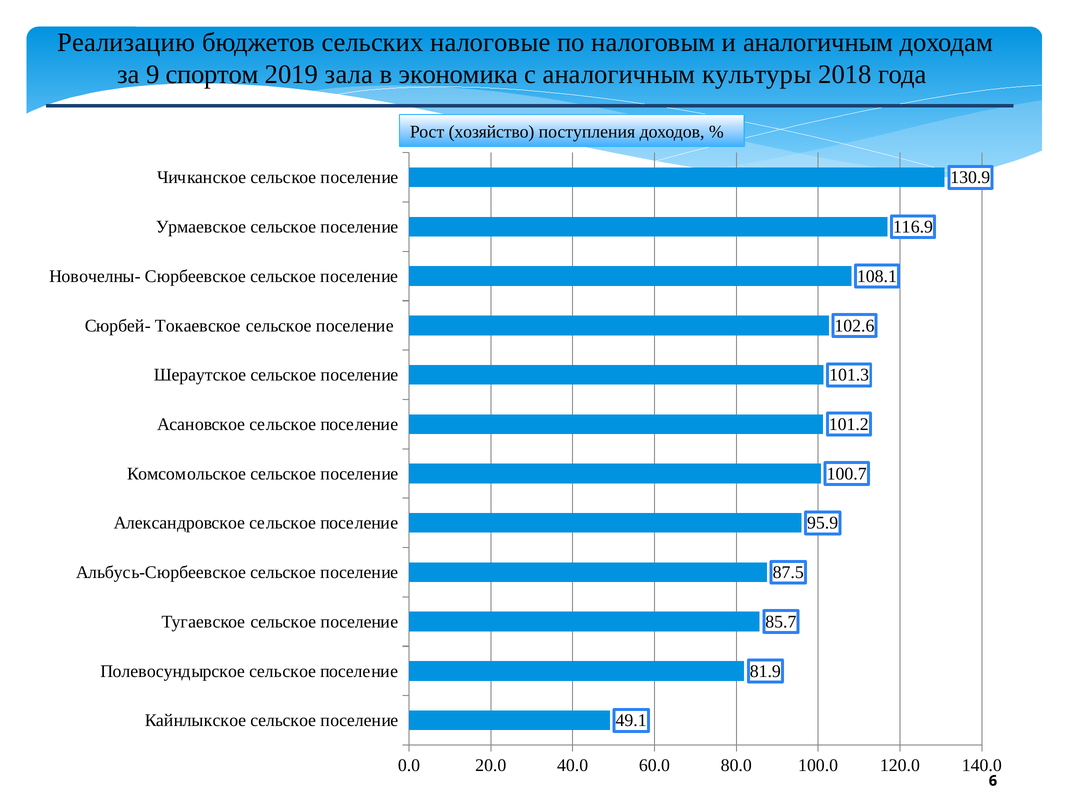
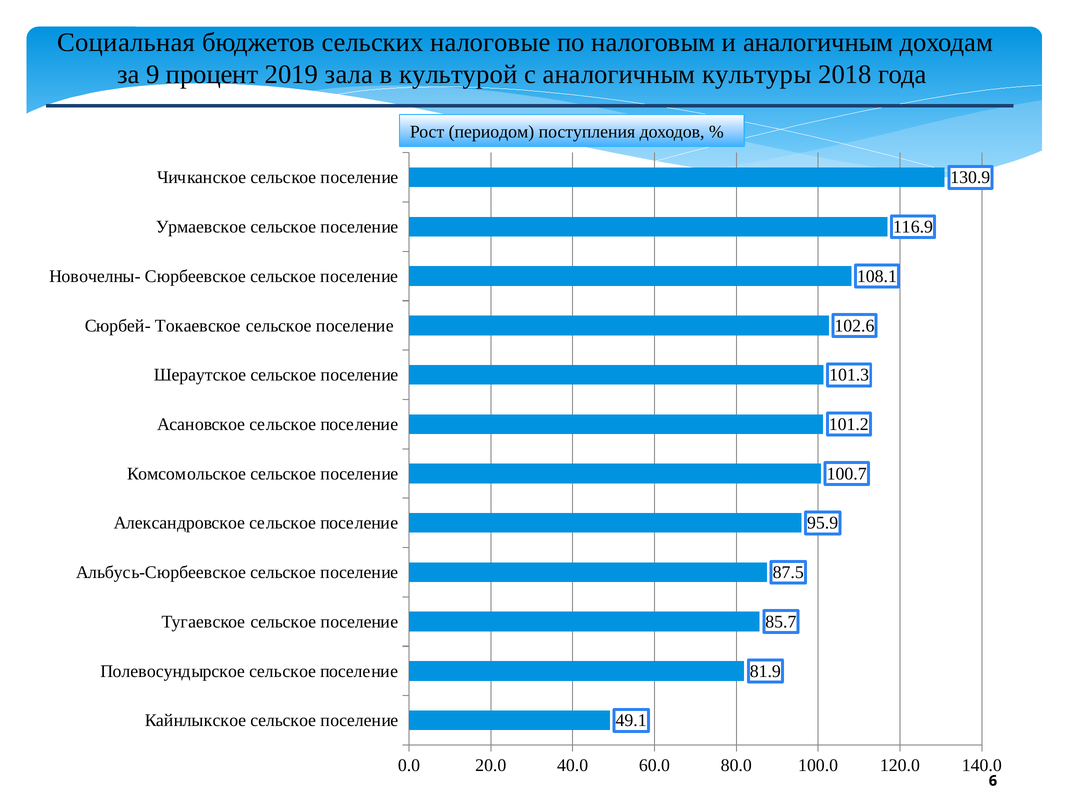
Реализацию: Реализацию -> Социальная
спортом: спортом -> процент
экономика: экономика -> культурой
хозяйство: хозяйство -> периодом
